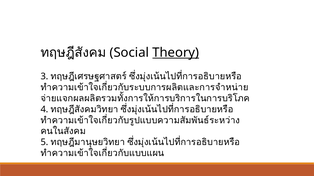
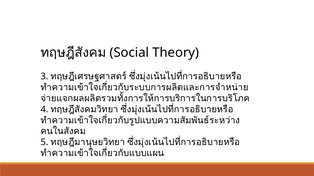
Theory underline: present -> none
